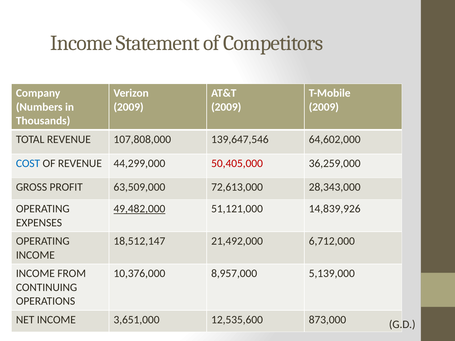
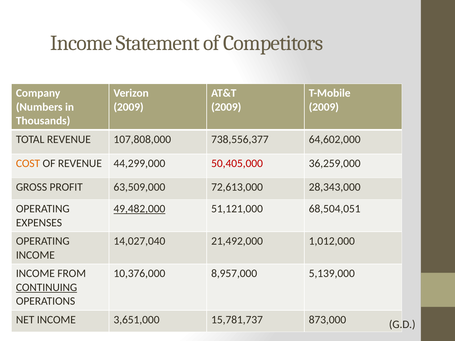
139,647,546: 139,647,546 -> 738,556,377
COST colour: blue -> orange
14,839,926: 14,839,926 -> 68,504,051
18,512,147: 18,512,147 -> 14,027,040
6,712,000: 6,712,000 -> 1,012,000
CONTINUING underline: none -> present
12,535,600: 12,535,600 -> 15,781,737
